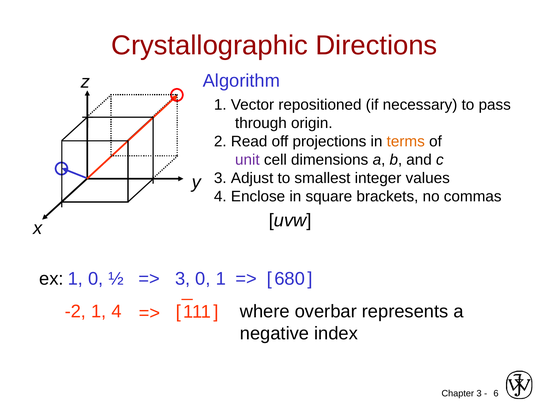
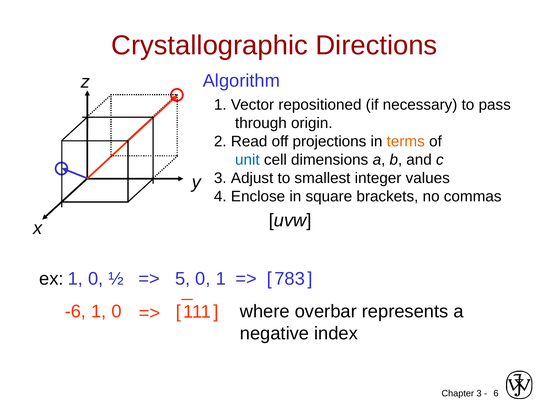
unit colour: purple -> blue
3 at (183, 279): 3 -> 5
680: 680 -> 783
-2: -2 -> -6
4 at (116, 311): 4 -> 0
